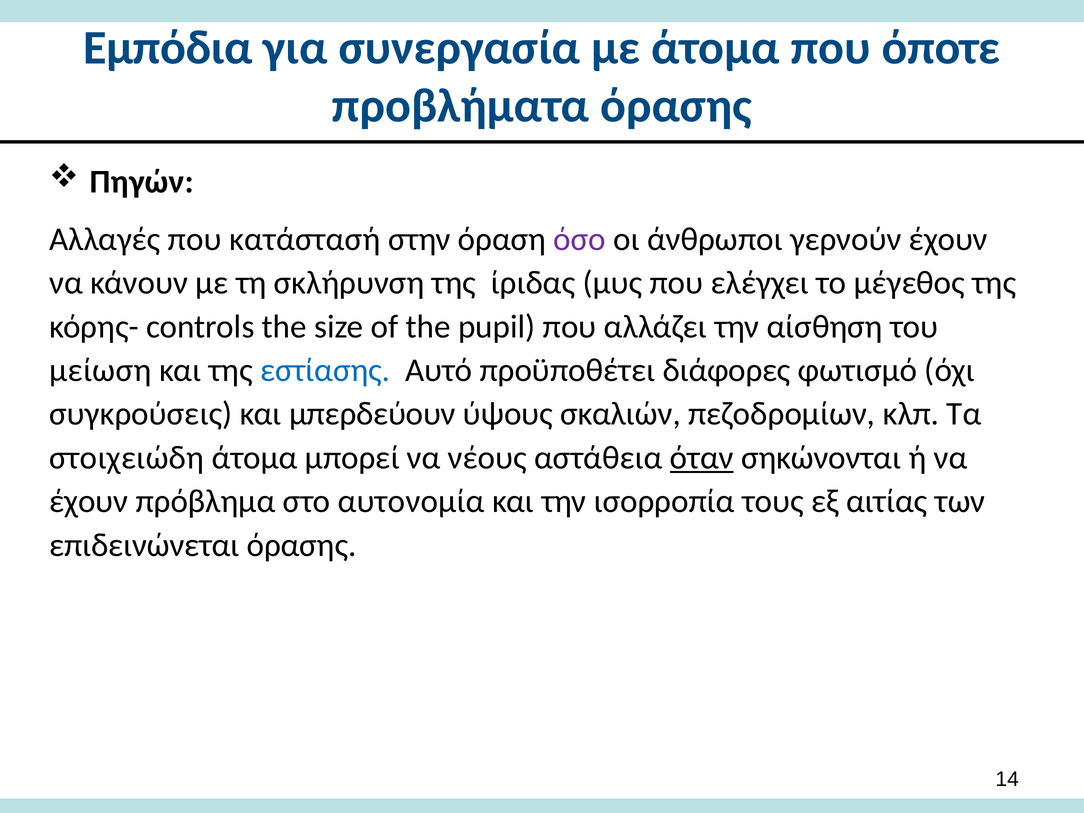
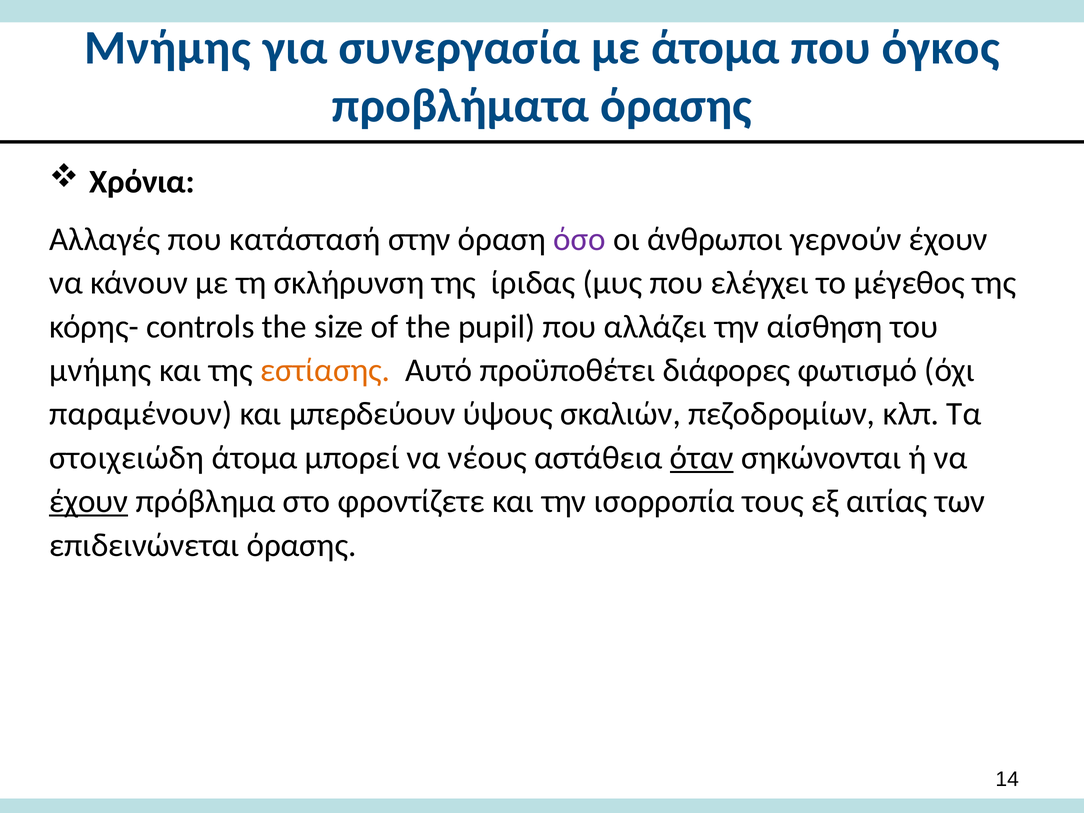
Εμπόδια at (168, 48): Εμπόδια -> Μνήμης
όποτε: όποτε -> όγκος
Πηγών: Πηγών -> Χρόνια
μείωση at (100, 370): μείωση -> μνήμης
εστίασης colour: blue -> orange
συγκρούσεις: συγκρούσεις -> παραμένουν
έχουν at (89, 501) underline: none -> present
αυτονομία: αυτονομία -> φροντίζετε
